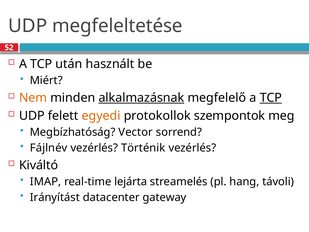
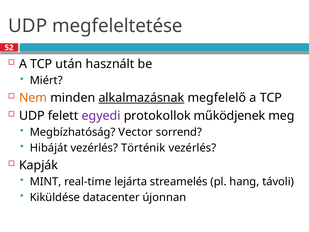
TCP at (271, 98) underline: present -> none
egyedi colour: orange -> purple
szempontok: szempontok -> működjenek
Fájlnév: Fájlnév -> Hibáját
Kiváltó: Kiváltó -> Kapják
IMAP: IMAP -> MINT
Irányítást: Irányítást -> Kiküldése
gateway: gateway -> újonnan
